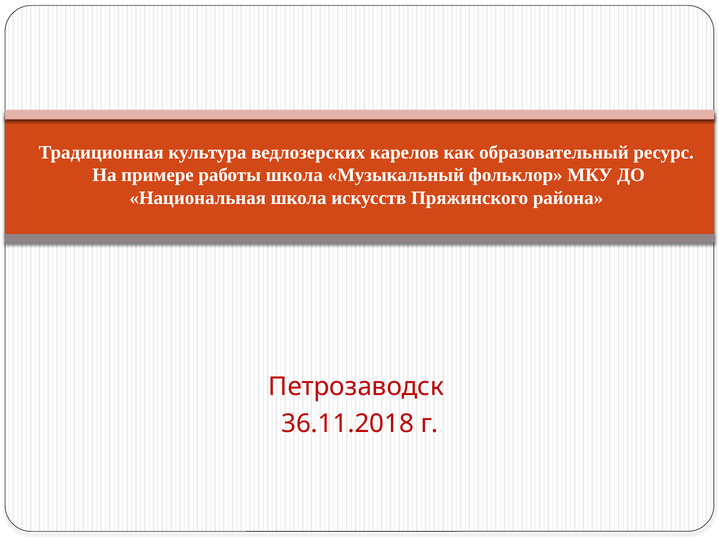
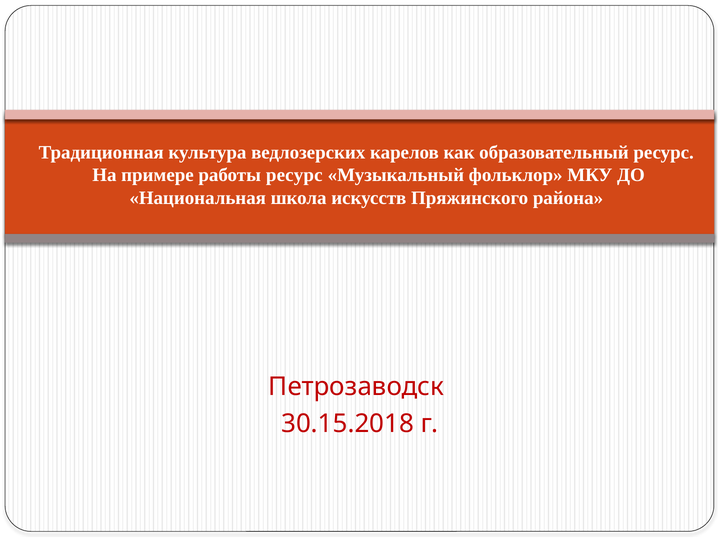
работы школа: школа -> ресурс
36.11.2018: 36.11.2018 -> 30.15.2018
